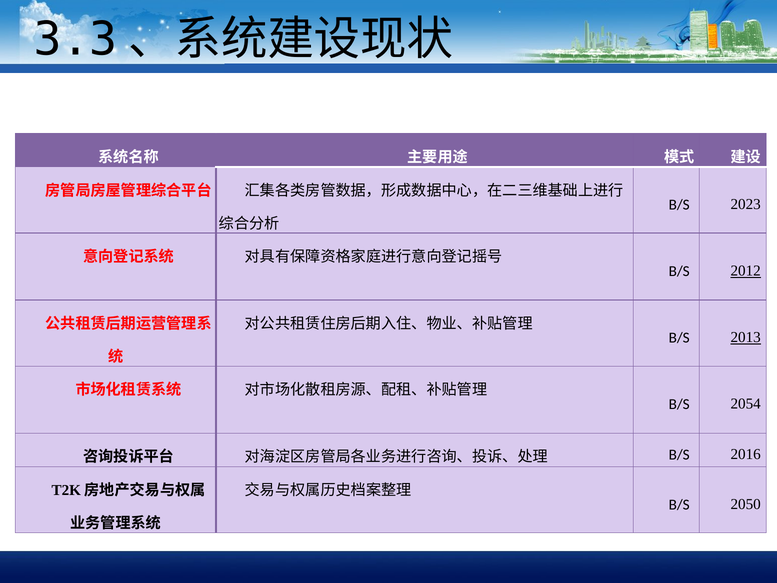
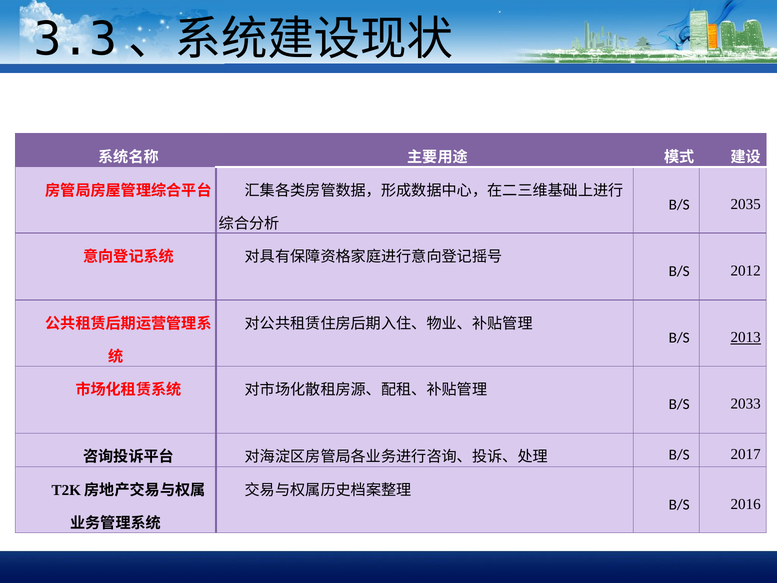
2023: 2023 -> 2035
2012 underline: present -> none
2054: 2054 -> 2033
2016: 2016 -> 2017
2050: 2050 -> 2016
